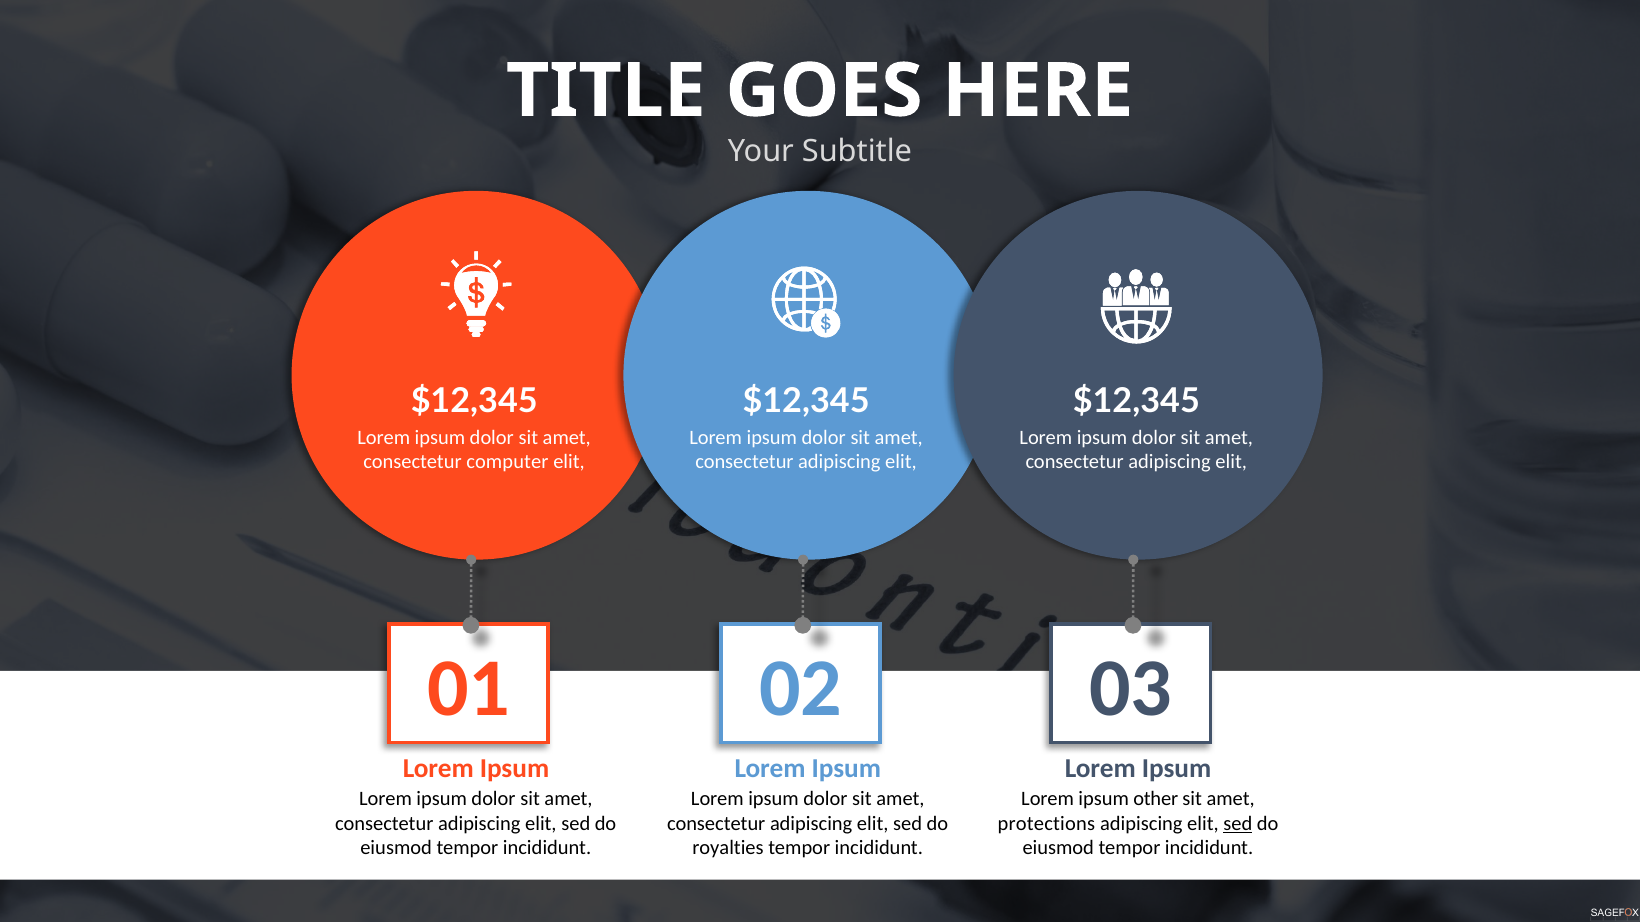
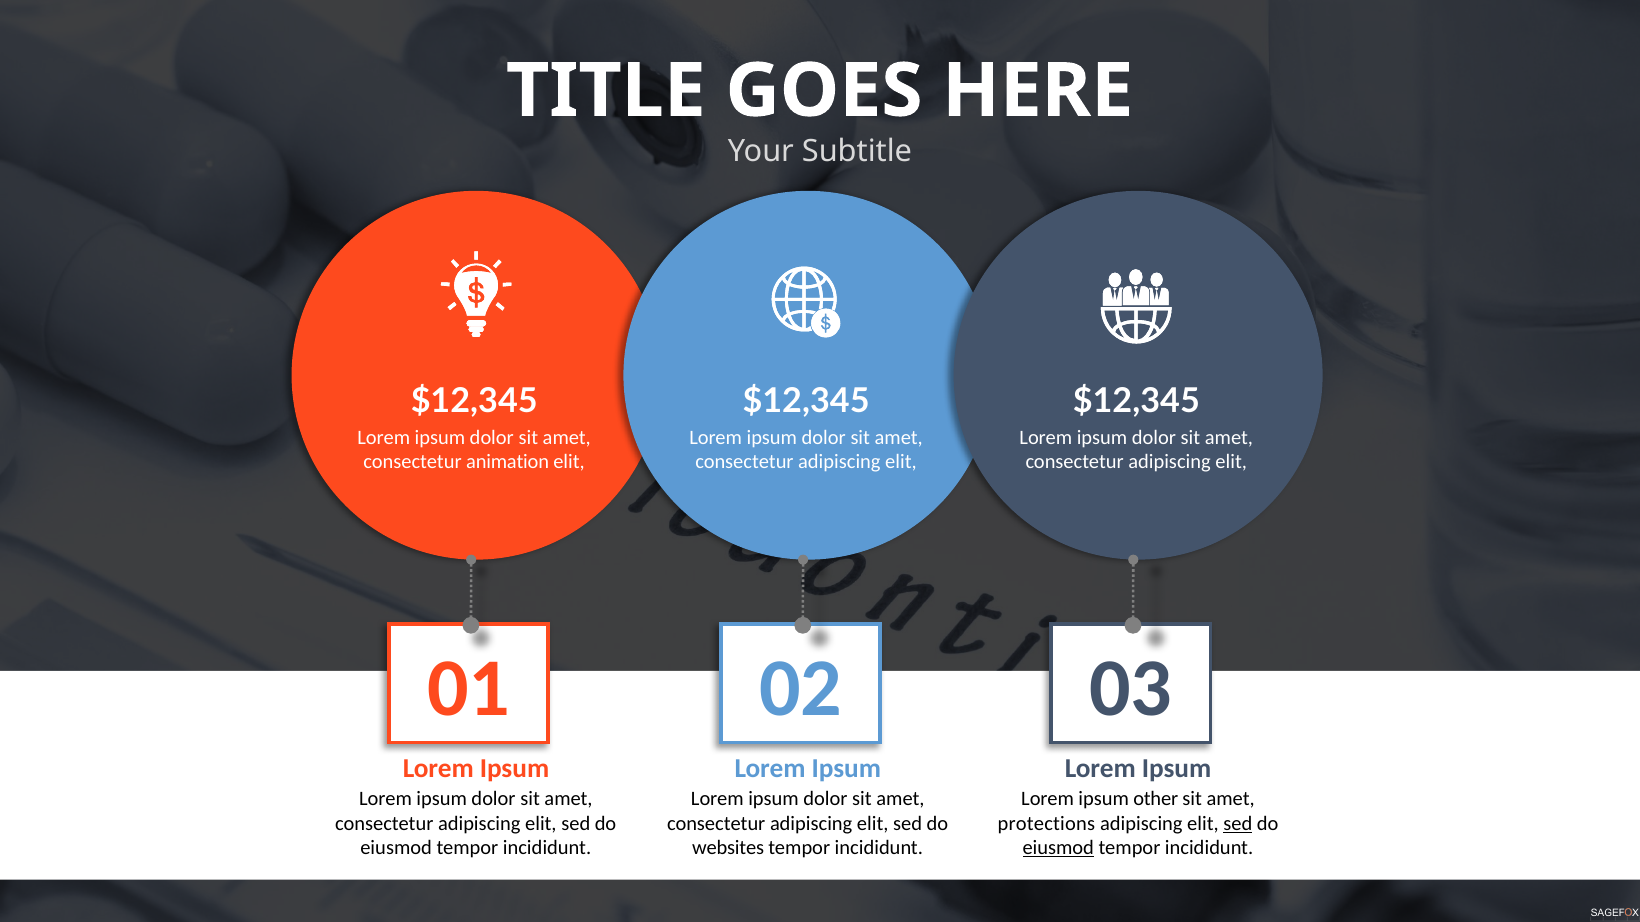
computer: computer -> animation
royalties: royalties -> websites
eiusmod at (1058, 849) underline: none -> present
